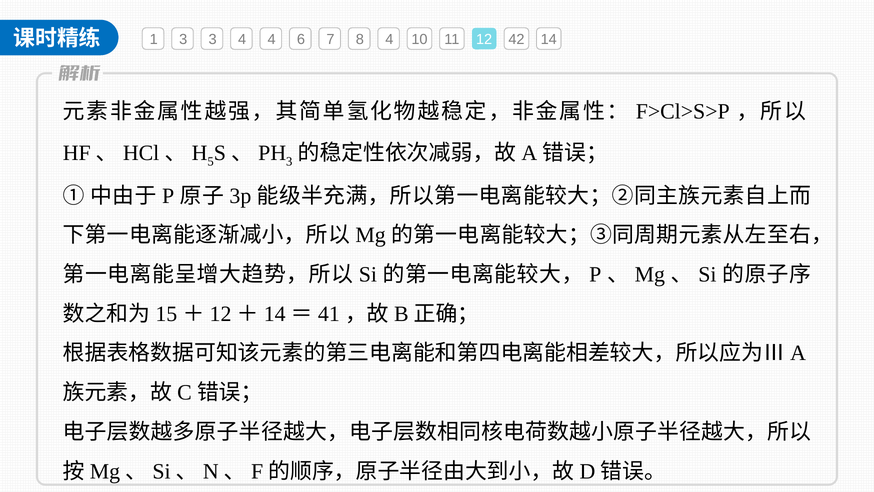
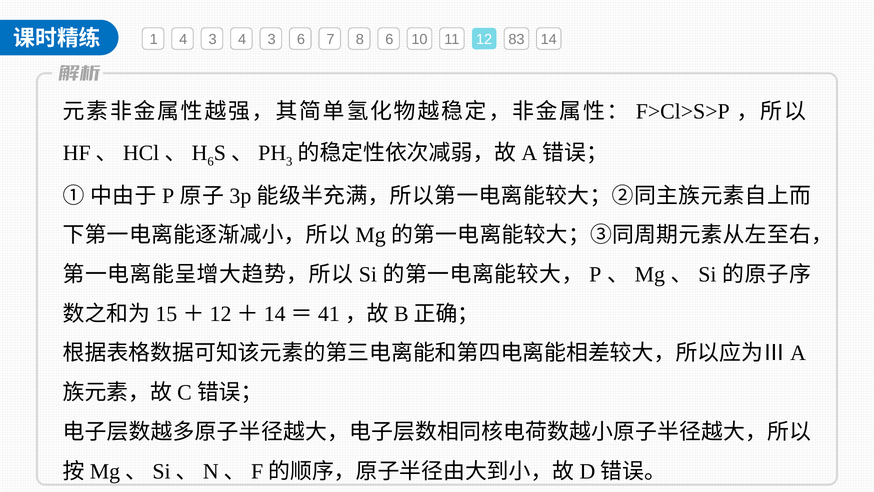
1 3: 3 -> 4
3 4 4: 4 -> 3
8 4: 4 -> 6
42: 42 -> 83
5 at (211, 161): 5 -> 6
